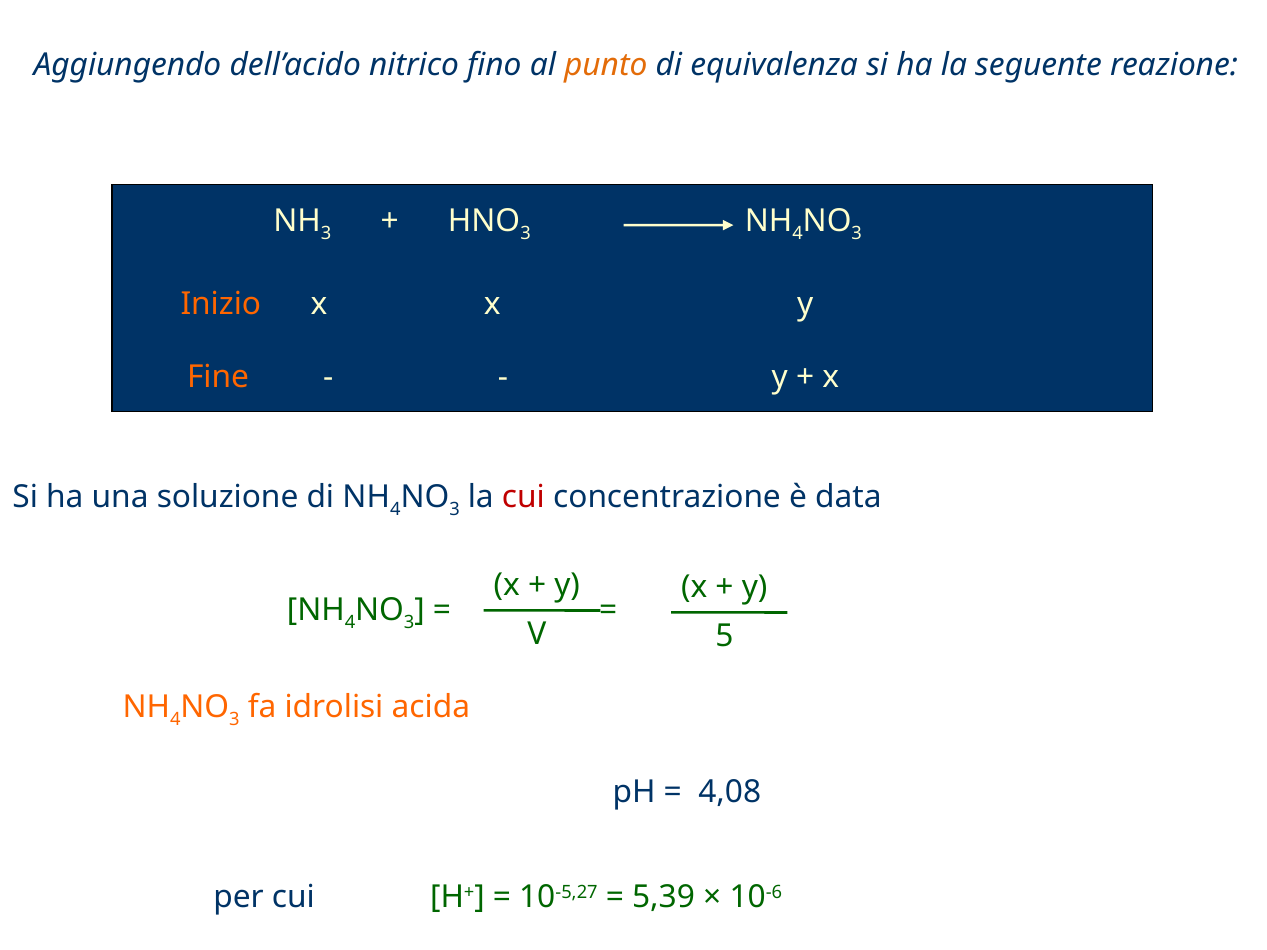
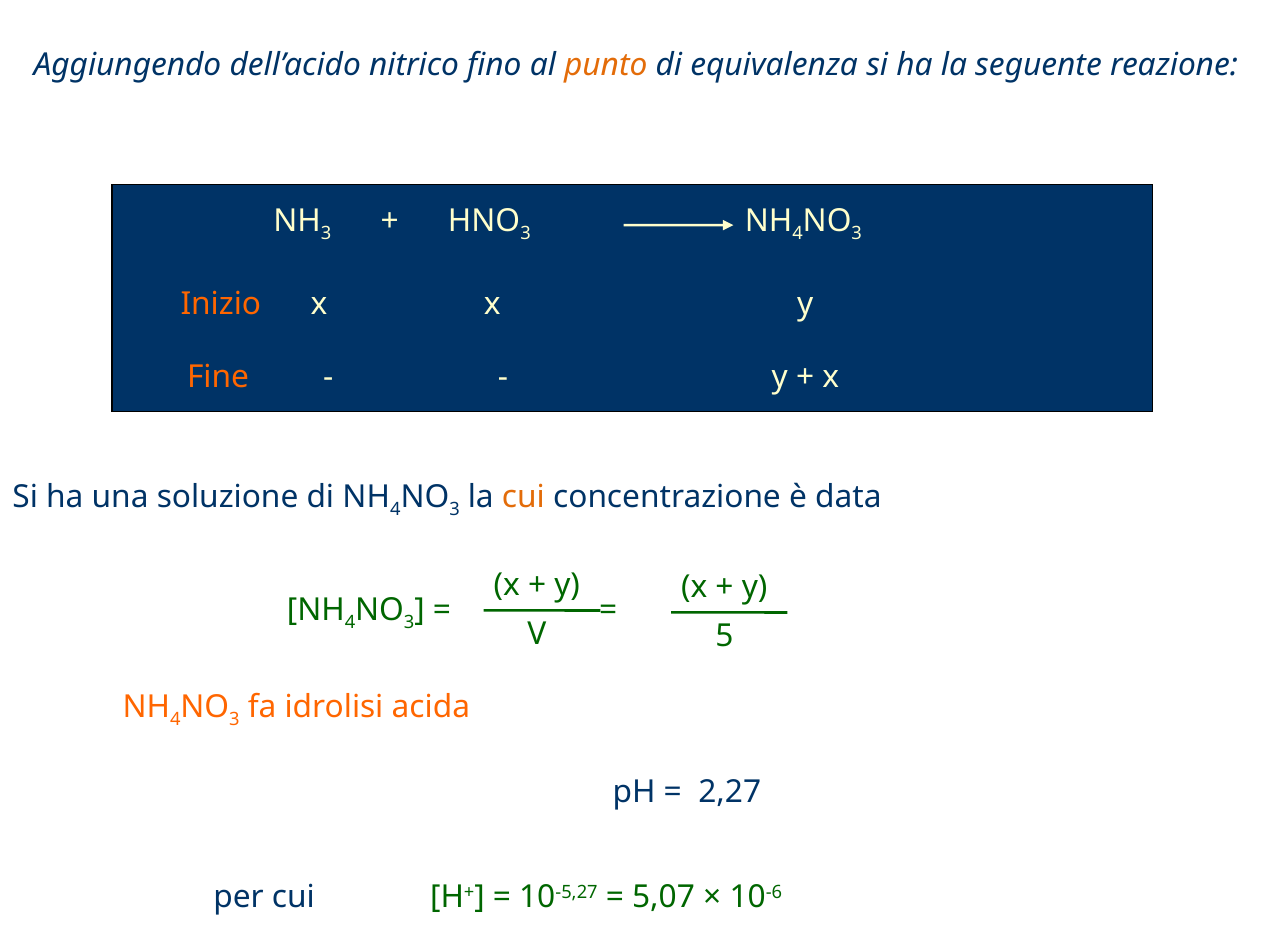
cui at (523, 497) colour: red -> orange
4,08: 4,08 -> 2,27
5,39: 5,39 -> 5,07
